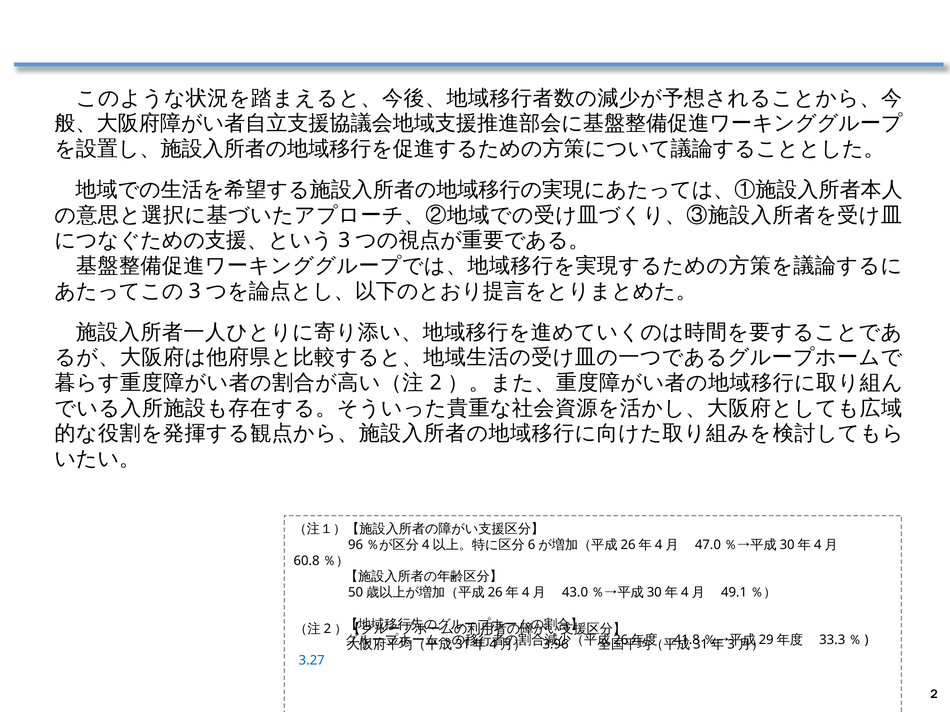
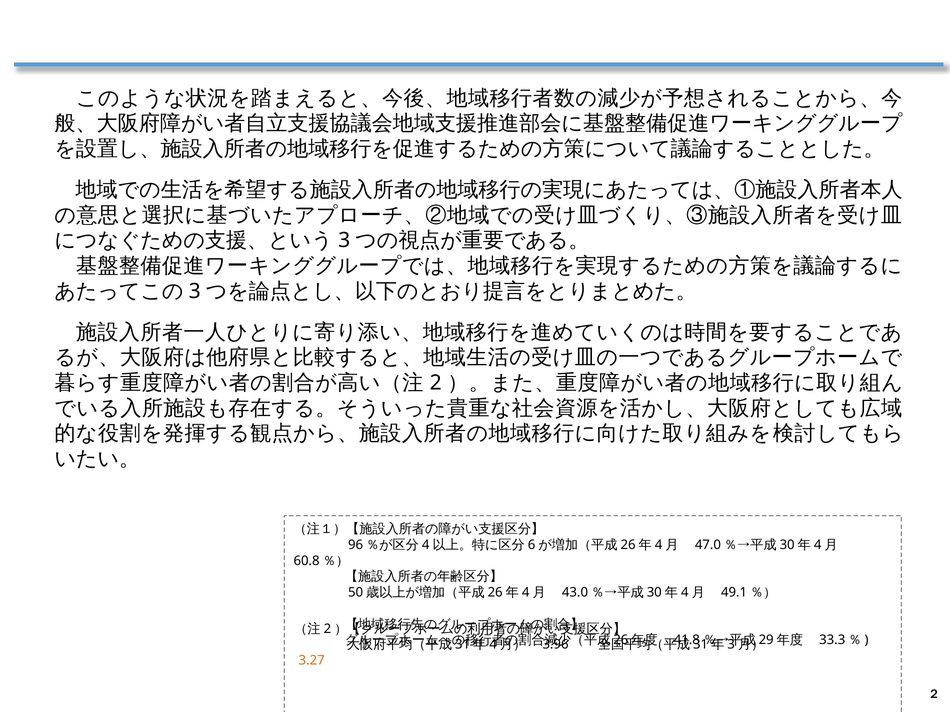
3.27 colour: blue -> orange
